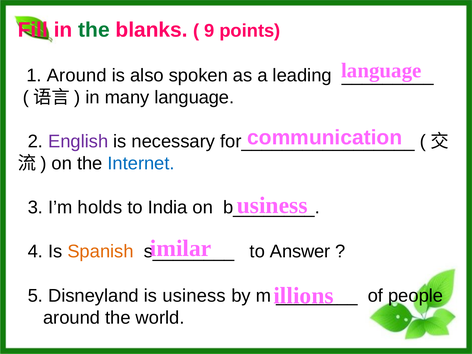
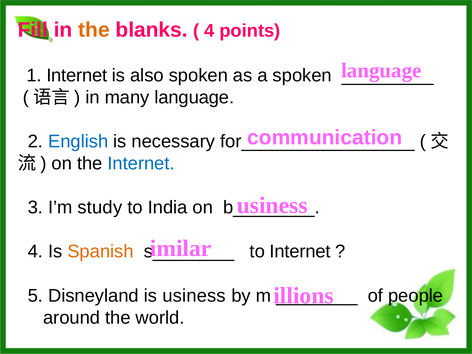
the at (94, 30) colour: green -> orange
9 at (209, 31): 9 -> 4
1 Around: Around -> Internet
a leading: leading -> spoken
English colour: purple -> blue
holds: holds -> study
to Answer: Answer -> Internet
